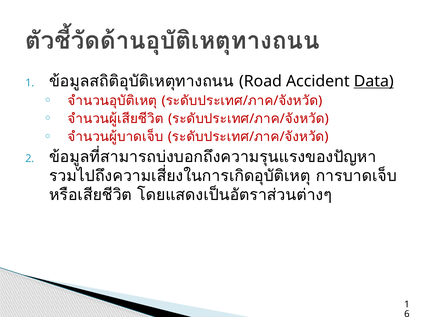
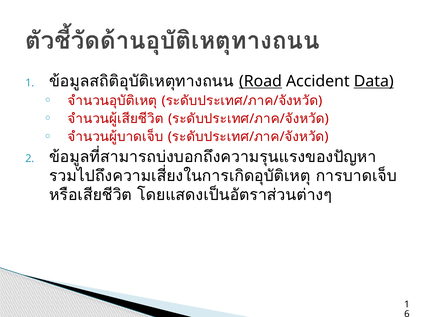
Road underline: none -> present
